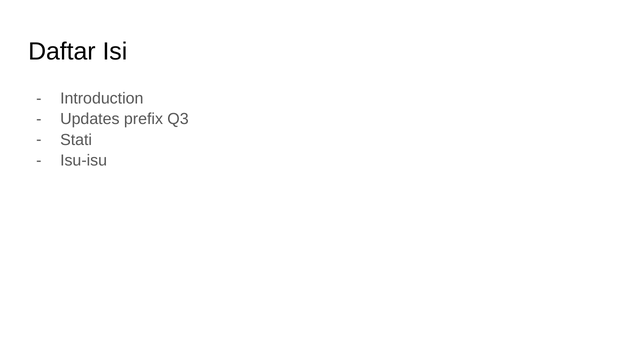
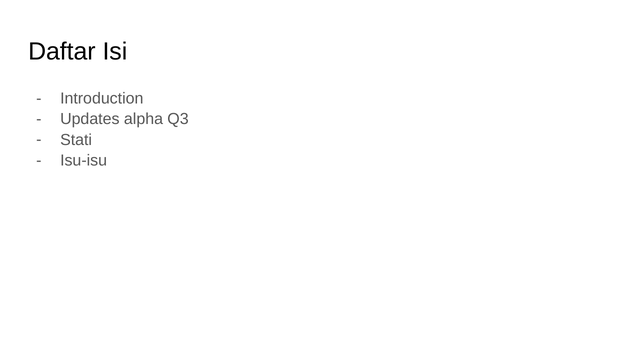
prefix: prefix -> alpha
